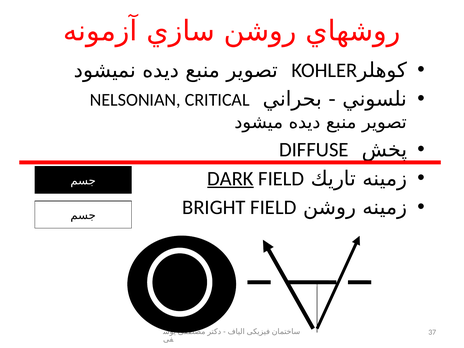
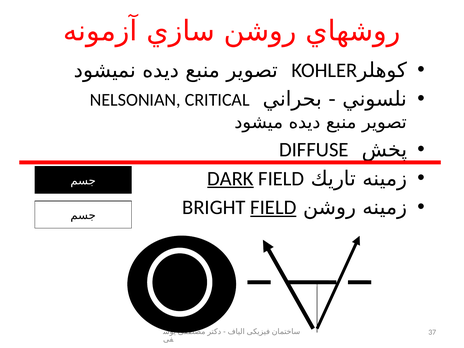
FIELD at (273, 207) underline: none -> present
